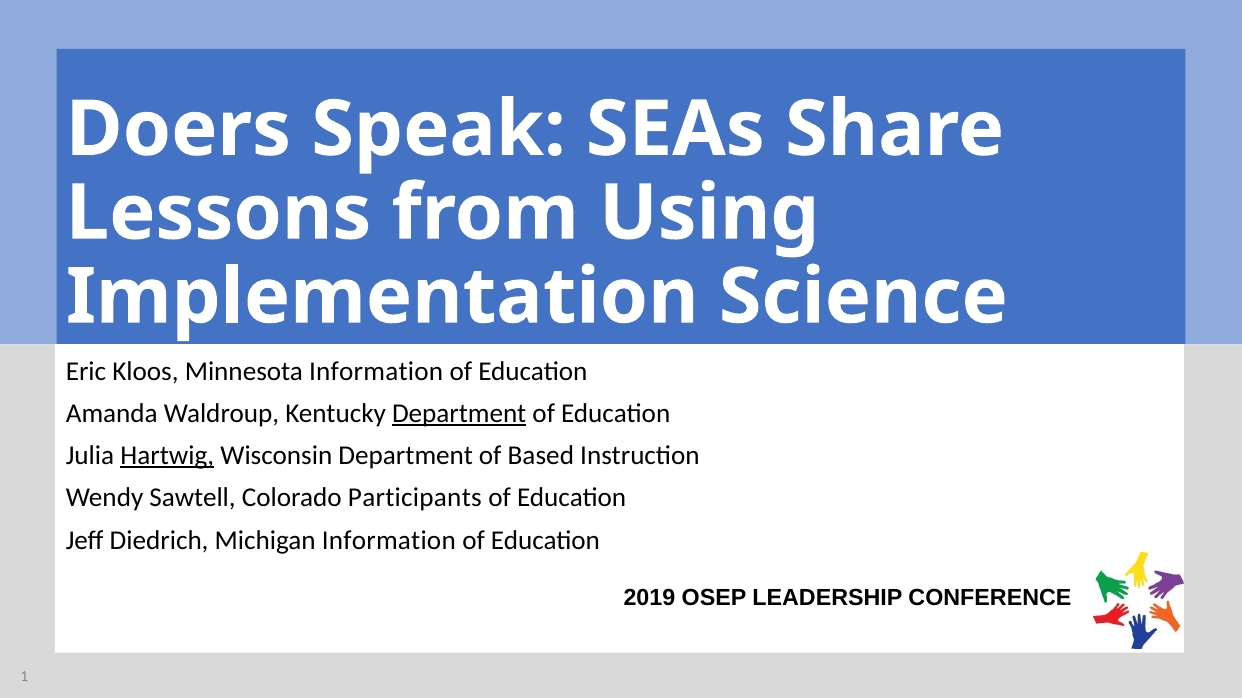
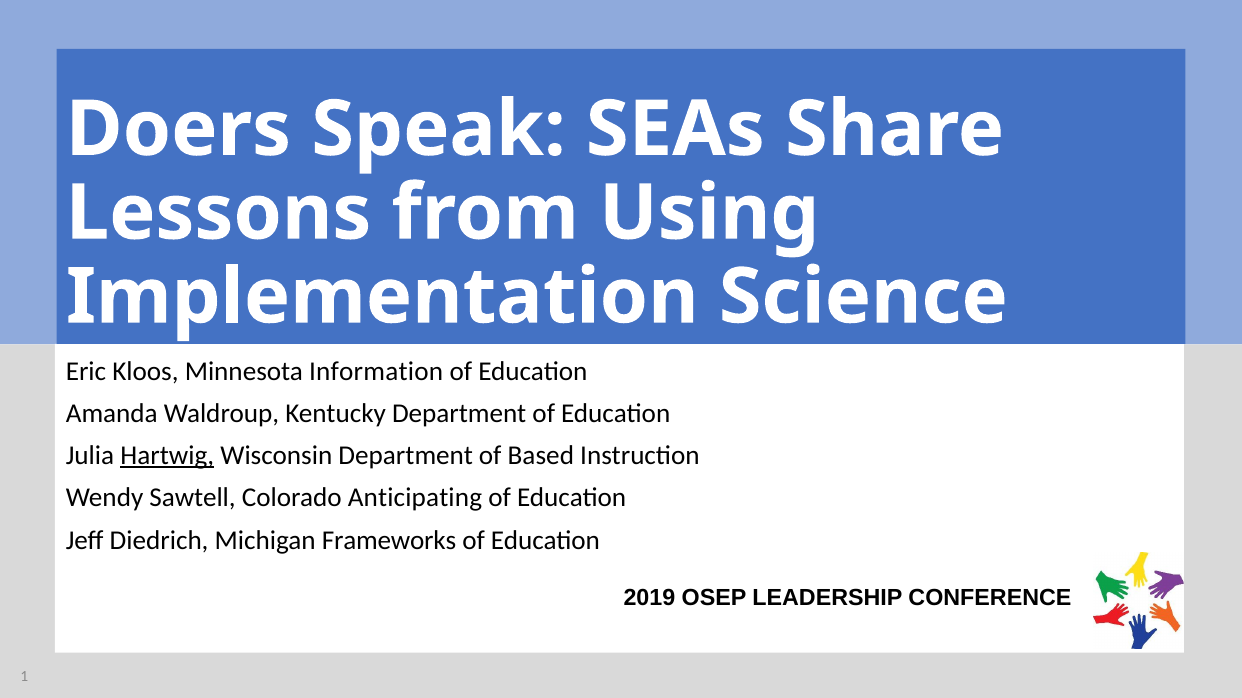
Department at (459, 414) underline: present -> none
Participants: Participants -> Anticipating
Michigan Information: Information -> Frameworks
